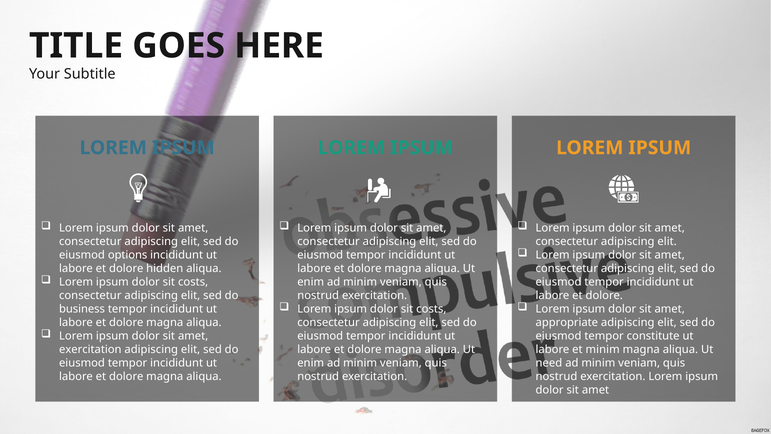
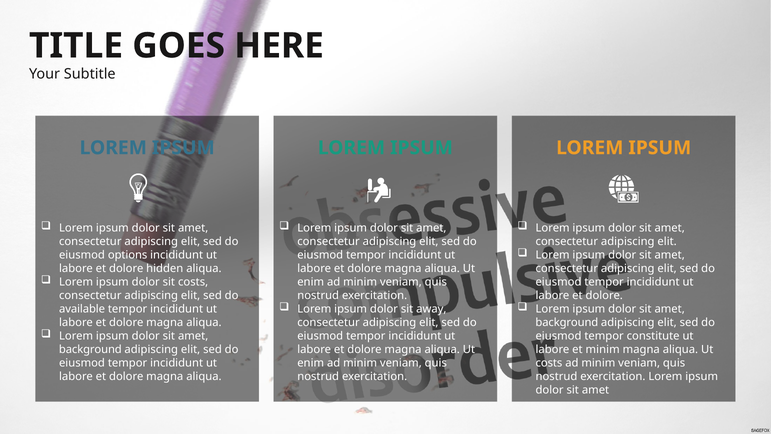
costs at (431, 309): costs -> away
business: business -> available
appropriate at (567, 322): appropriate -> background
exercitation at (90, 349): exercitation -> background
need at (549, 363): need -> costs
